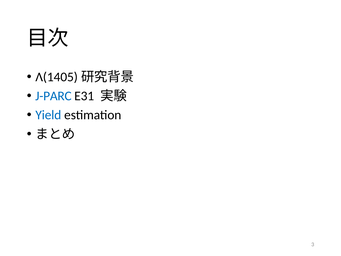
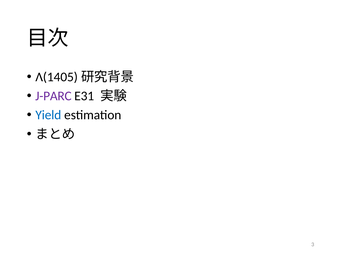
J-PARC colour: blue -> purple
